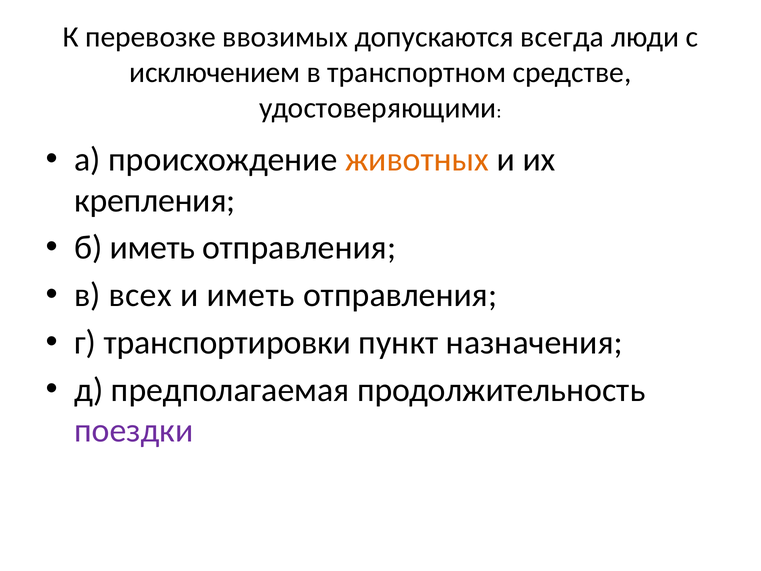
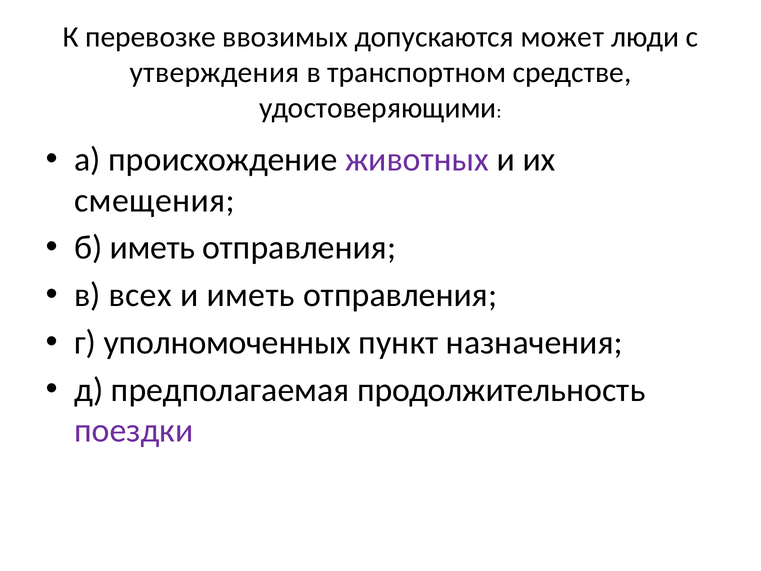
всегда: всегда -> может
исключением: исключением -> утверждения
животных colour: orange -> purple
крепления: крепления -> смещения
транспортировки: транспортировки -> уполномоченных
